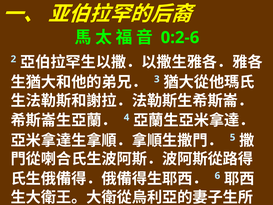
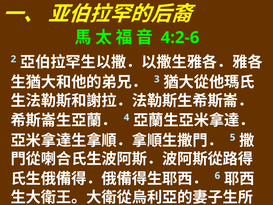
0:2-6: 0:2-6 -> 4:2-6
